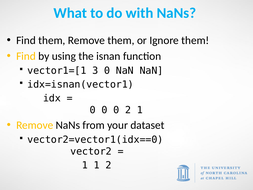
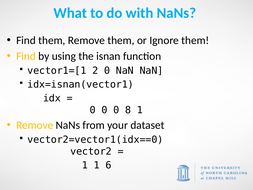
3: 3 -> 2
0 2: 2 -> 8
1 2: 2 -> 6
